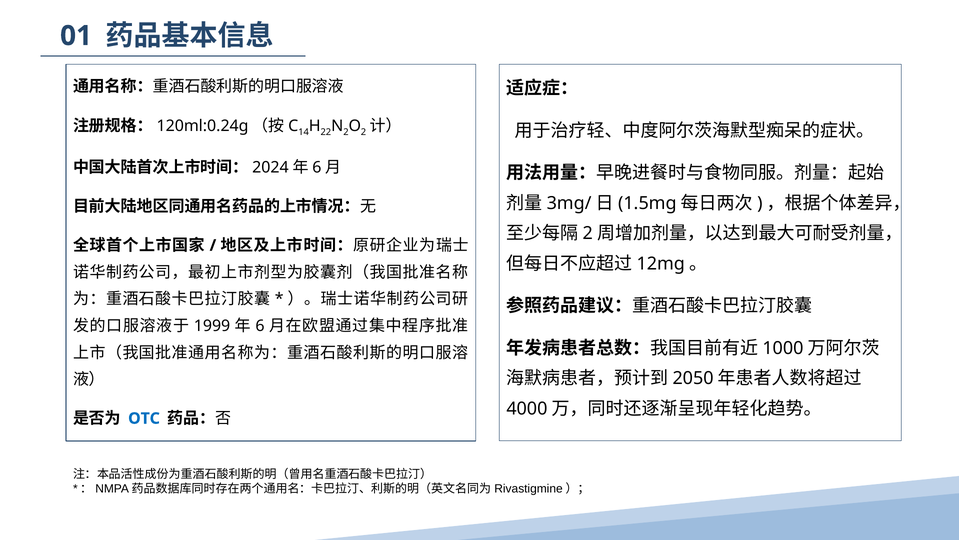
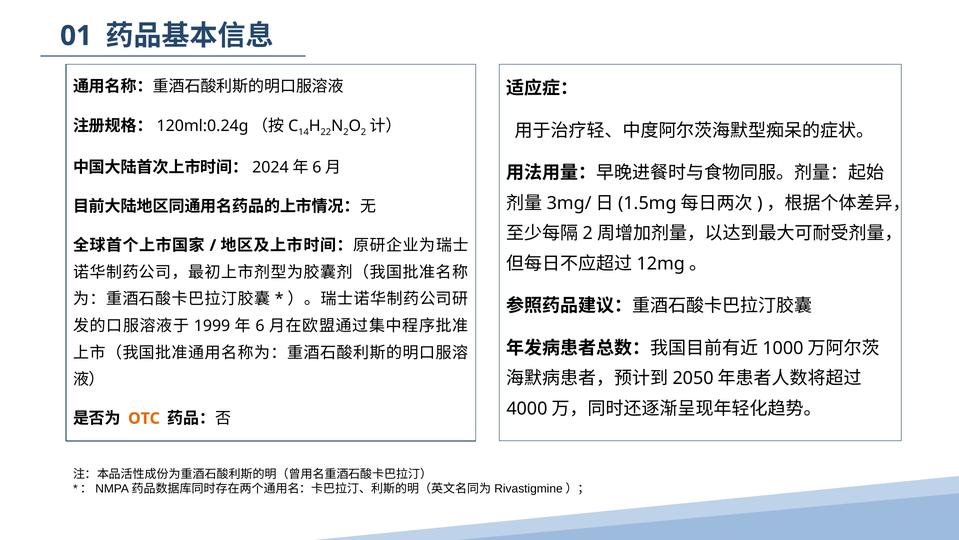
OTC colour: blue -> orange
